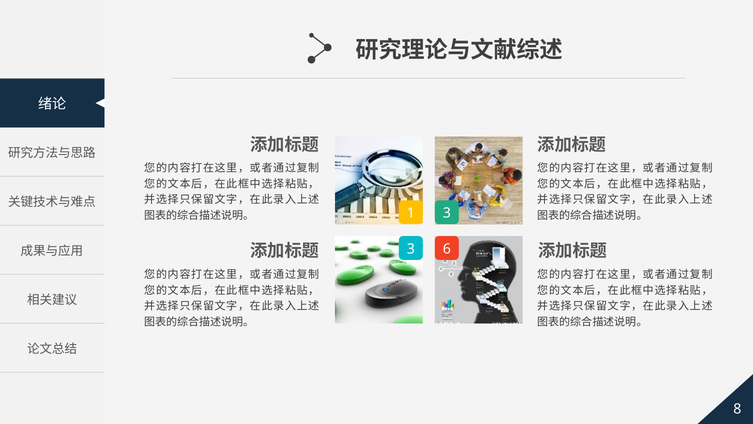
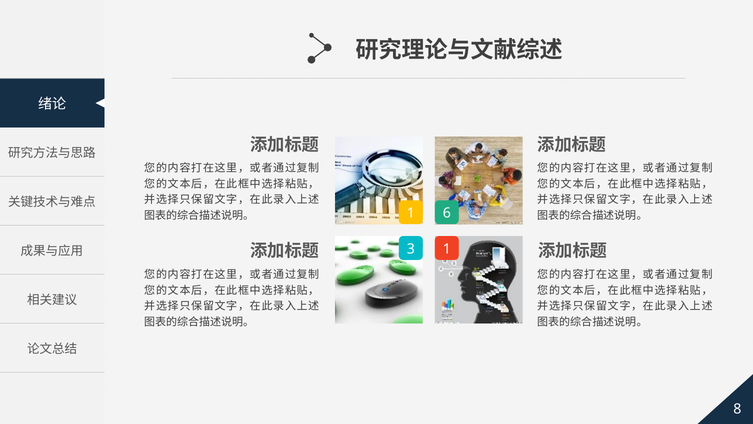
1 3: 3 -> 6
3 6: 6 -> 1
